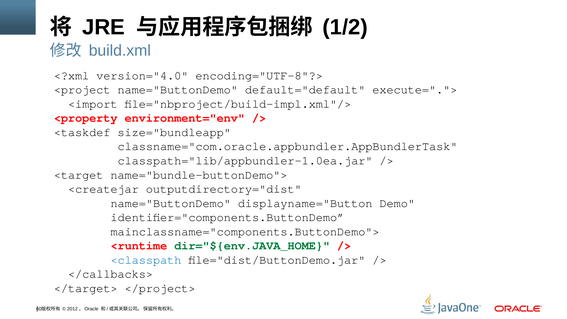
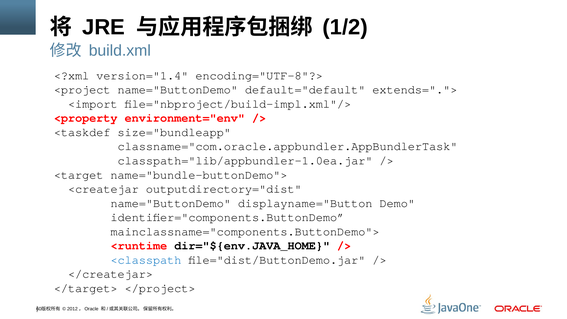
version="4.0: version="4.0 -> version="1.4
execute=".">: execute="."> -> extends=".">
dir="${env.JAVA_HOME colour: green -> black
</callbacks>: </callbacks> -> </createjar>
